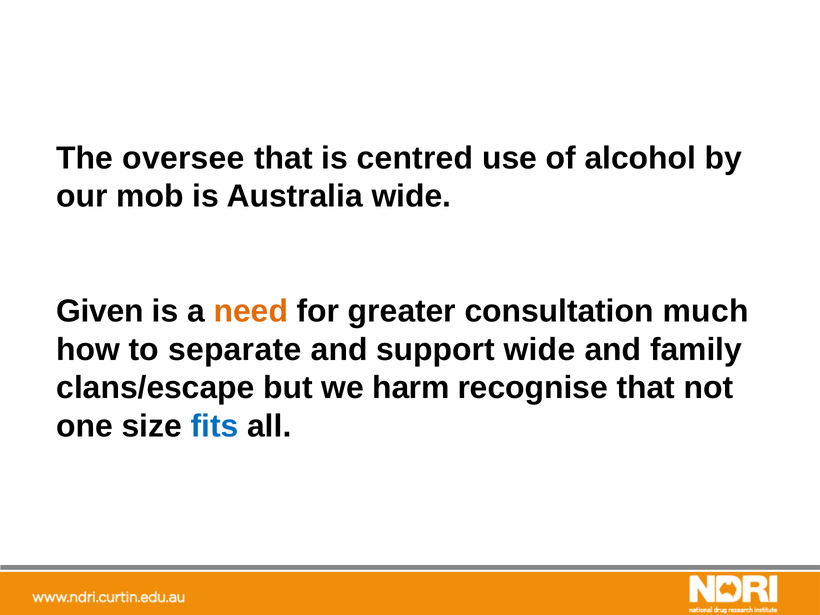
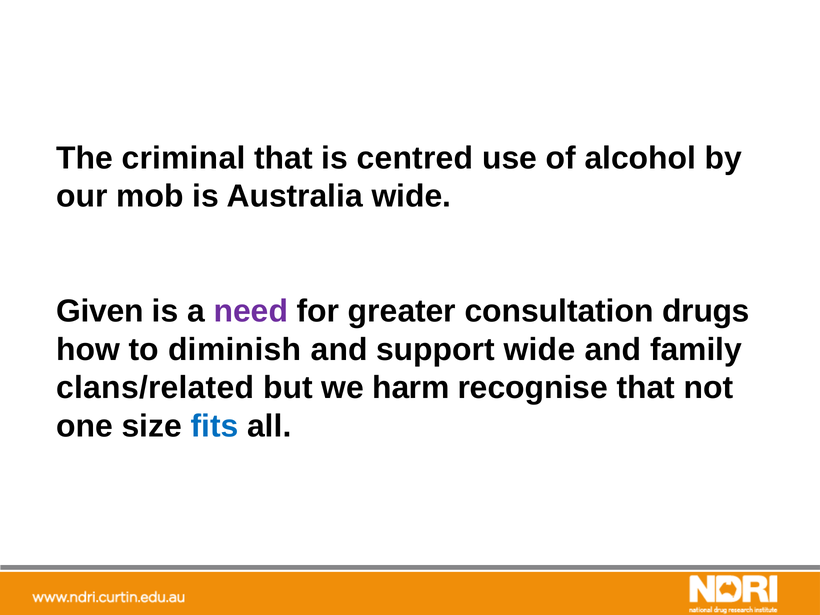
oversee: oversee -> criminal
need colour: orange -> purple
much: much -> drugs
separate: separate -> diminish
clans/escape: clans/escape -> clans/related
